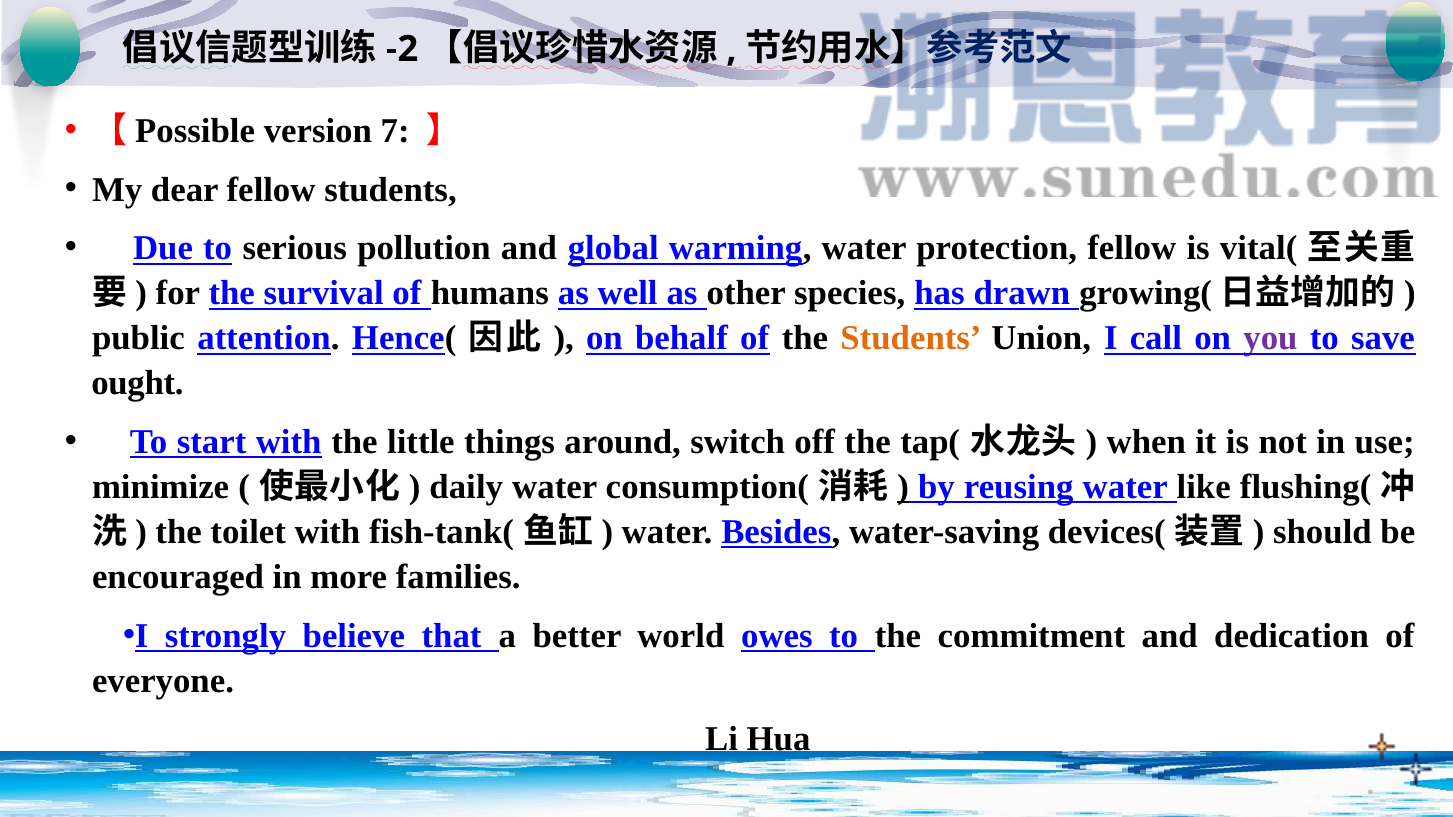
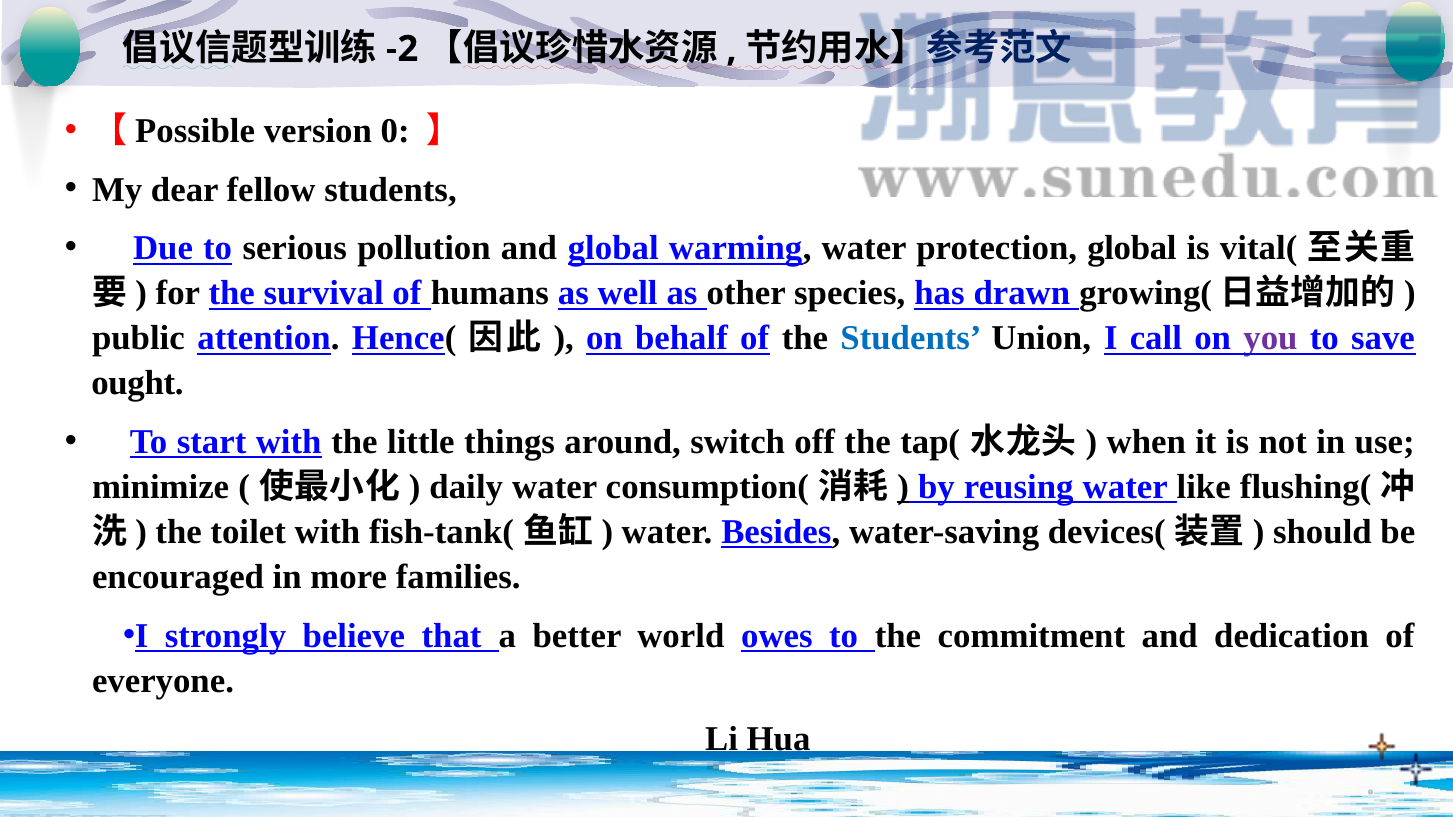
7: 7 -> 0
protection fellow: fellow -> global
Students at (911, 338) colour: orange -> blue
